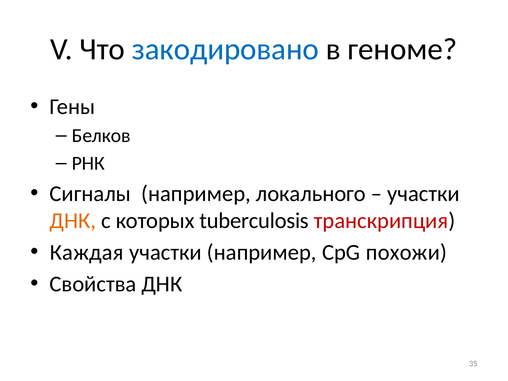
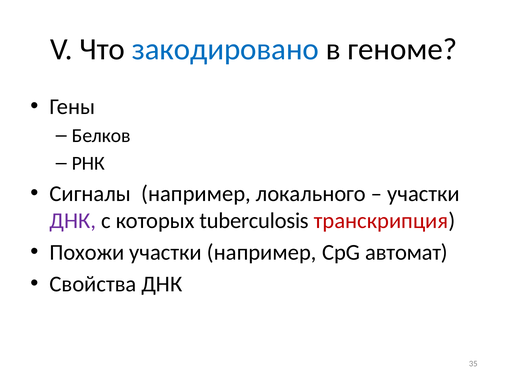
ДНК at (73, 221) colour: orange -> purple
Каждая: Каждая -> Похожи
похожи: похожи -> автомат
